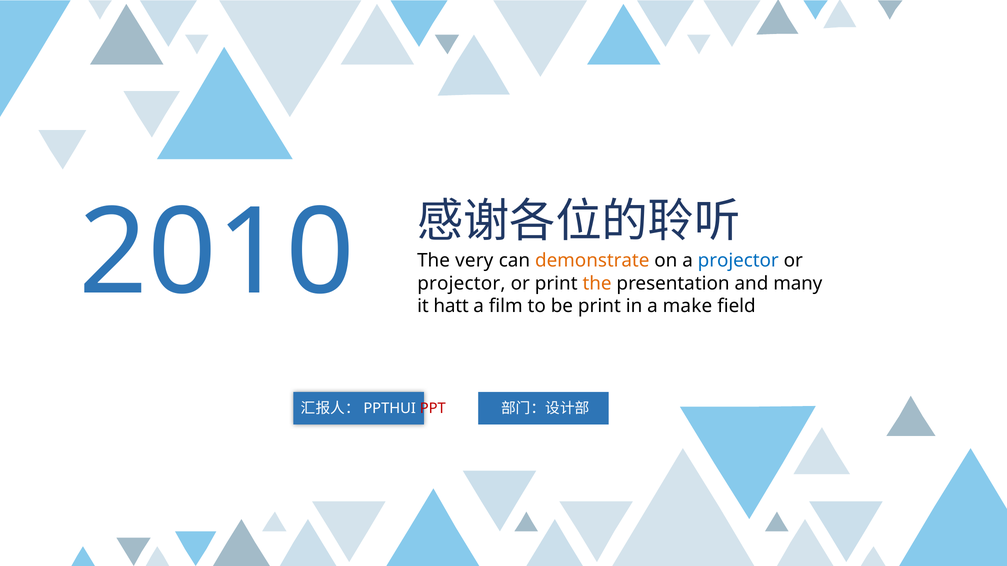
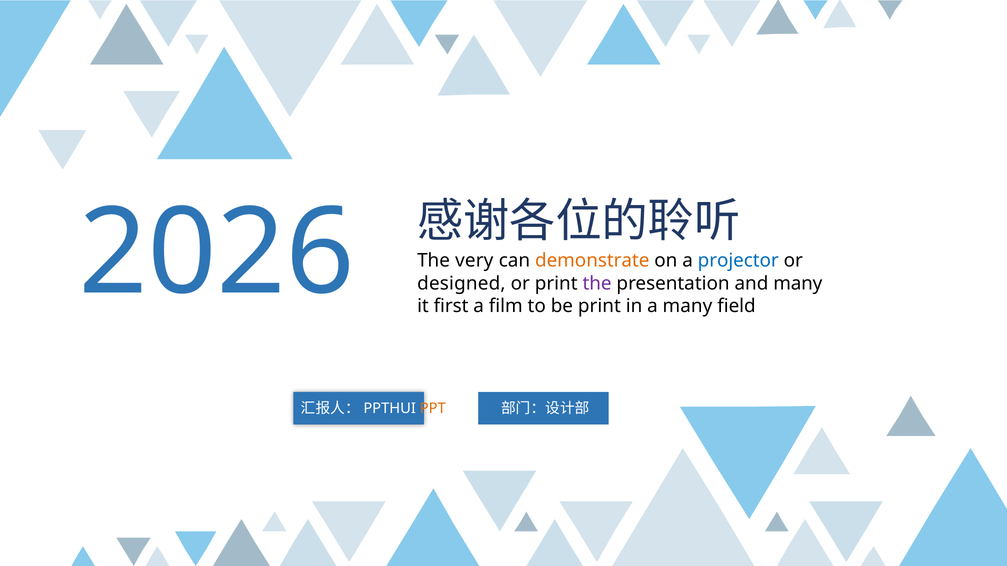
2010: 2010 -> 2026
projector at (461, 284): projector -> designed
the at (597, 284) colour: orange -> purple
hatt: hatt -> first
a make: make -> many
PPT colour: red -> orange
